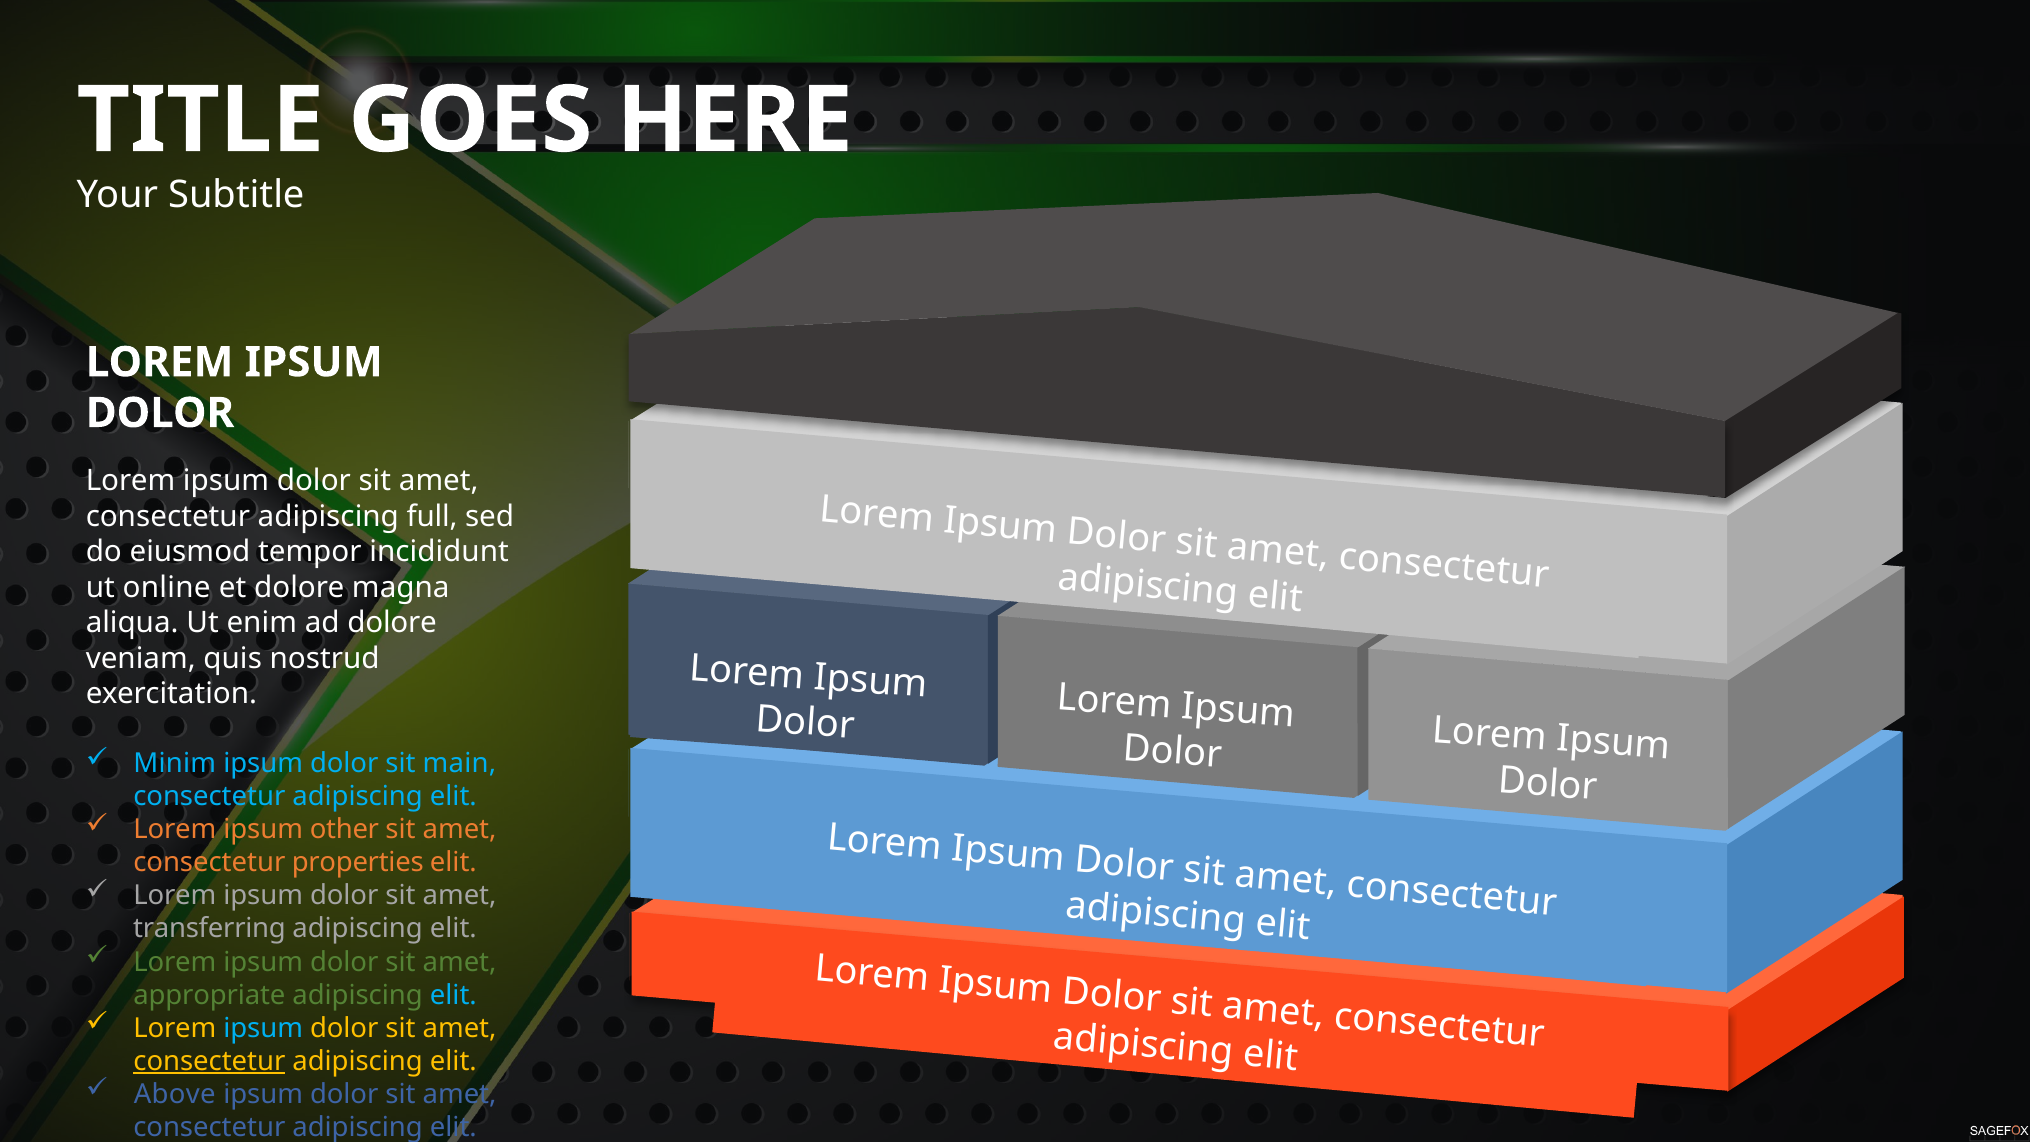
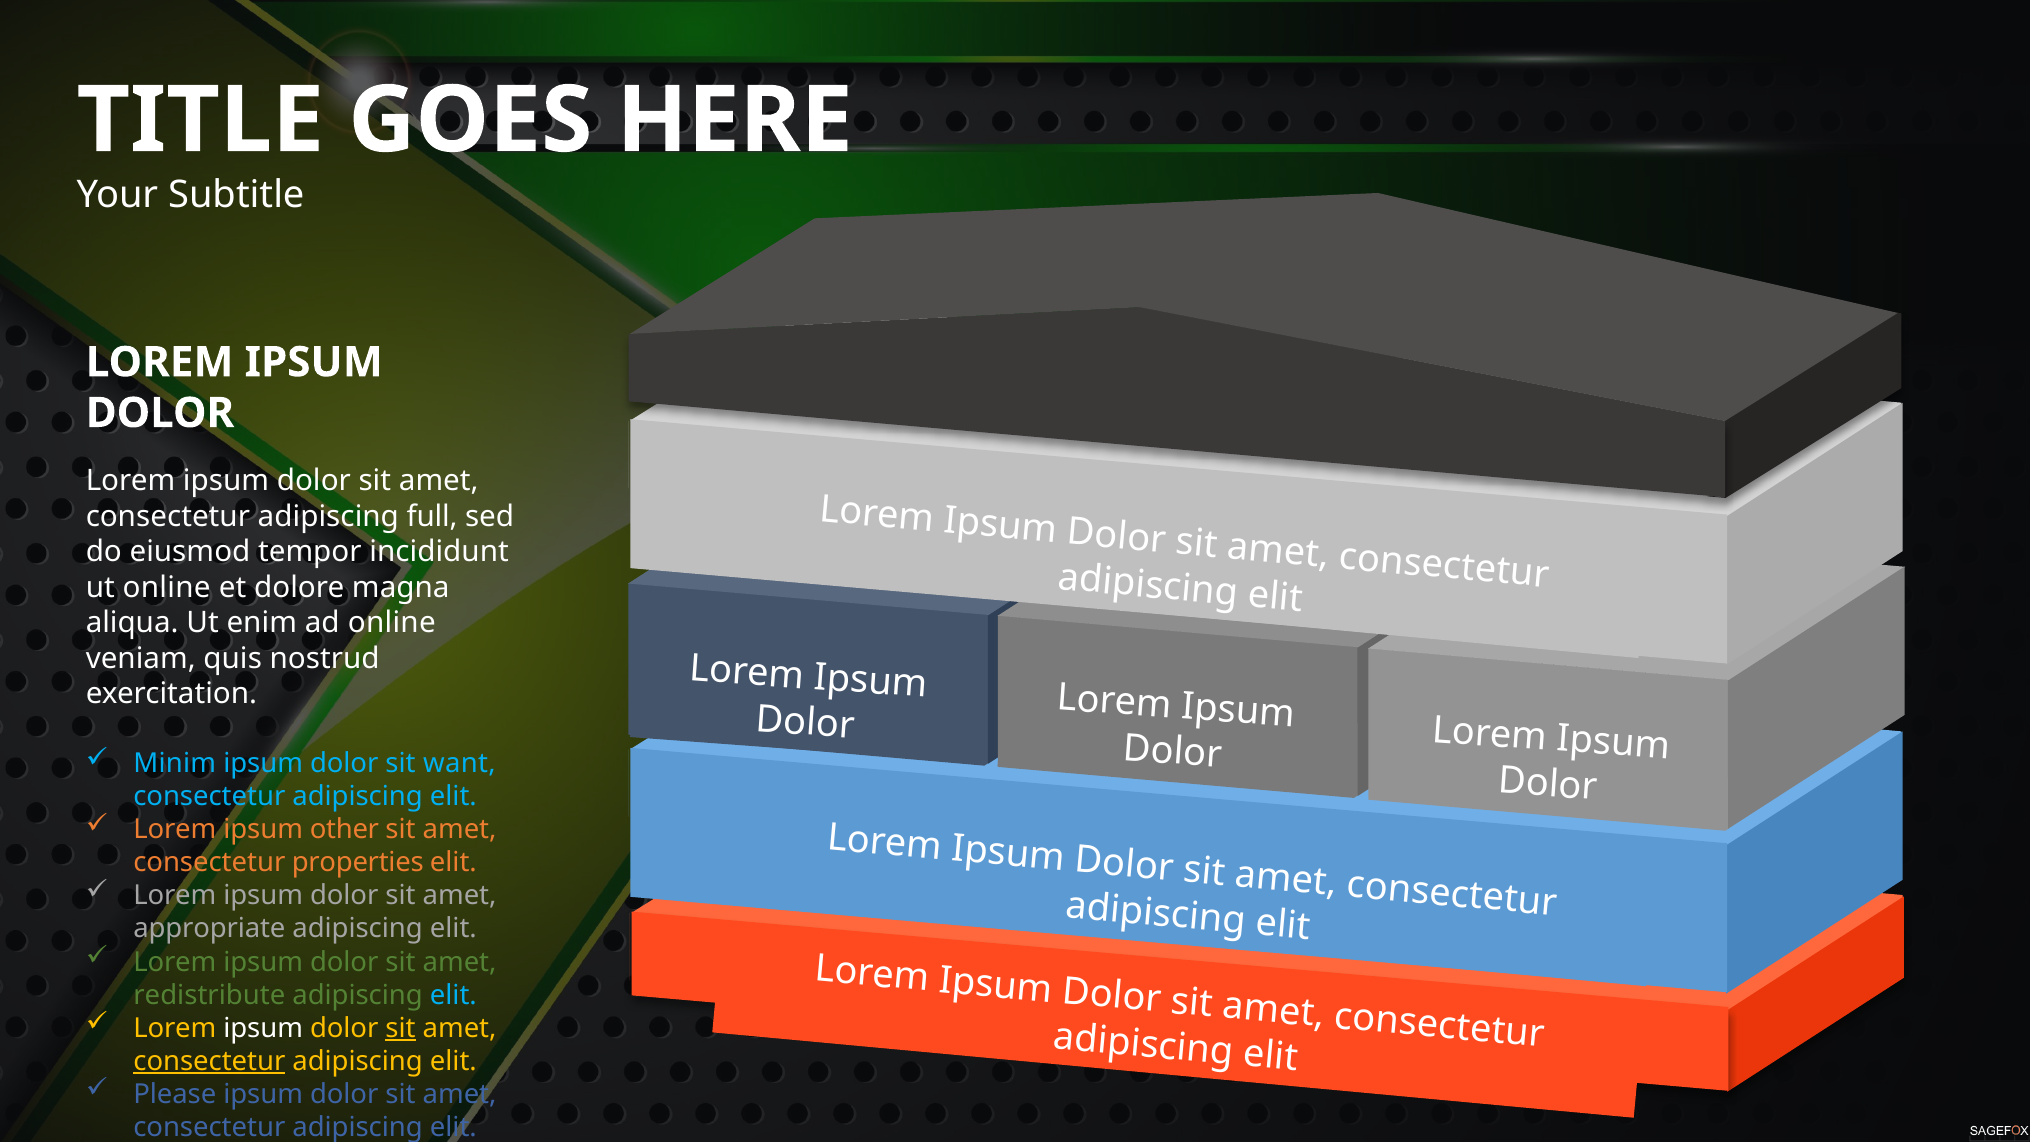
ad dolore: dolore -> online
main: main -> want
transferring: transferring -> appropriate
appropriate: appropriate -> redistribute
ipsum at (263, 1028) colour: light blue -> white
sit at (401, 1028) underline: none -> present
Above: Above -> Please
